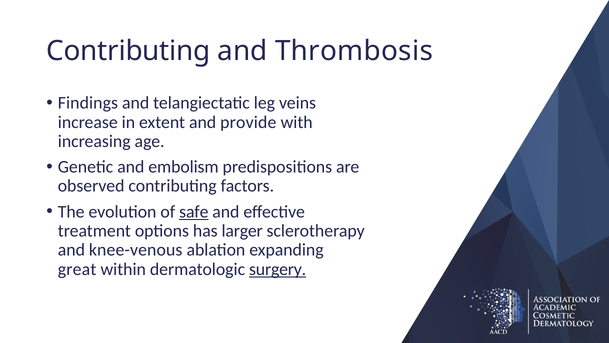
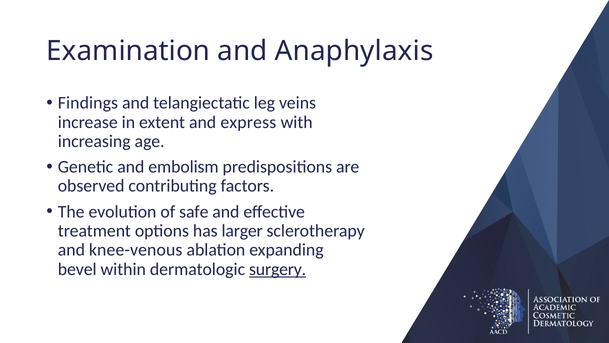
Contributing at (128, 51): Contributing -> Examination
Thrombosis: Thrombosis -> Anaphylaxis
provide: provide -> express
safe underline: present -> none
great: great -> bevel
